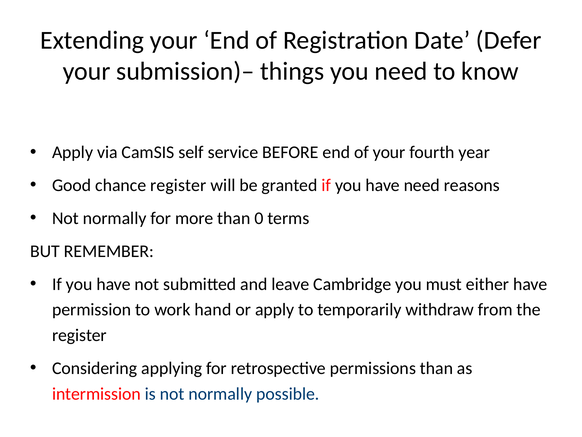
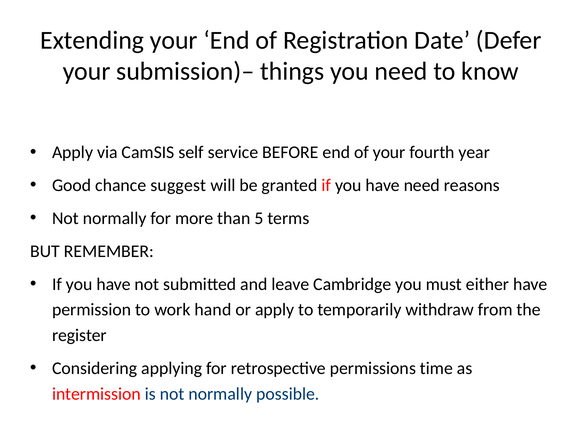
chance register: register -> suggest
0: 0 -> 5
permissions than: than -> time
